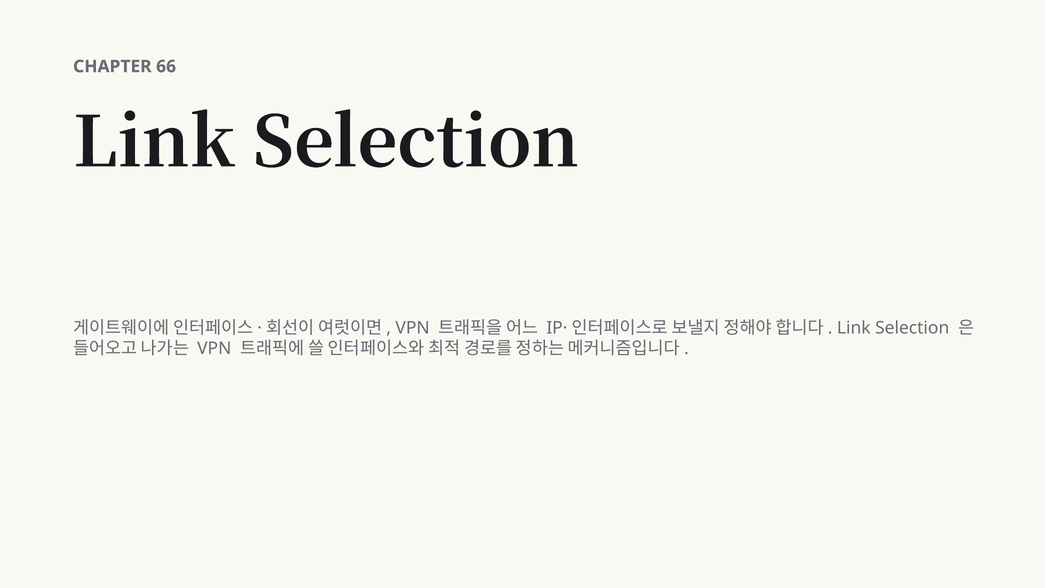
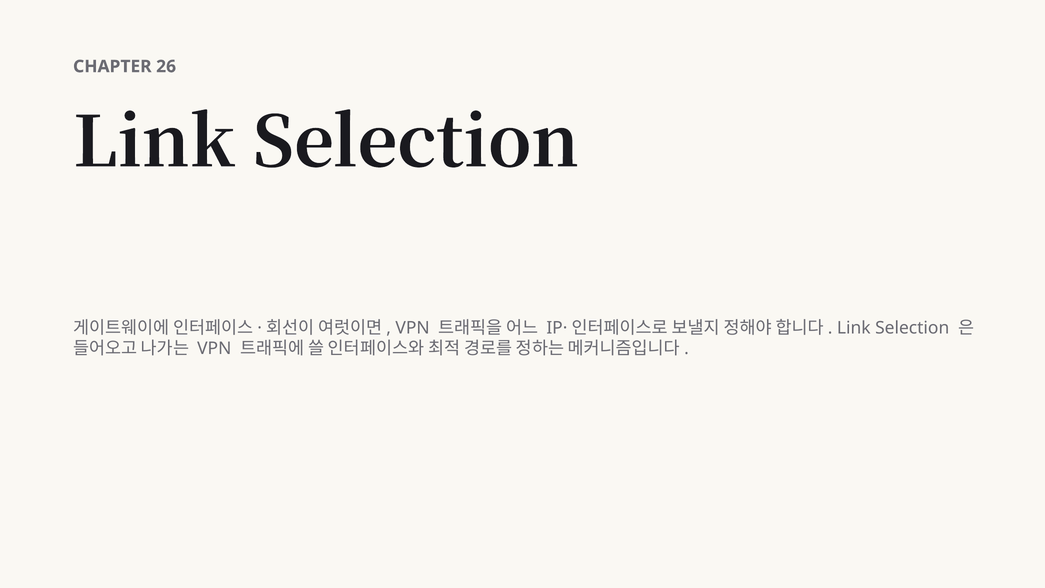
66: 66 -> 26
